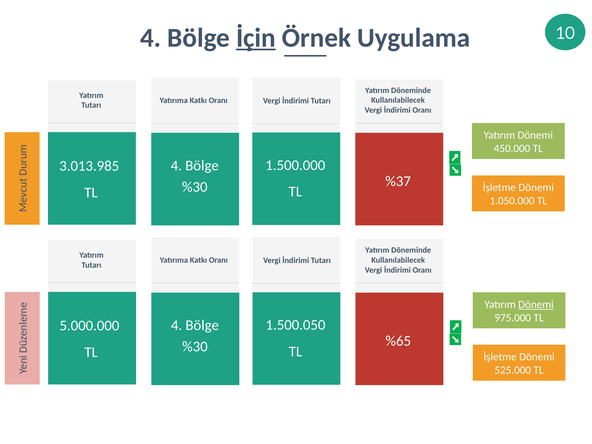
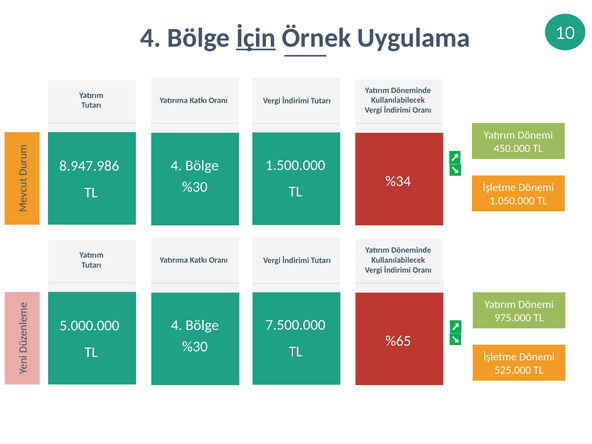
3.013.985: 3.013.985 -> 8.947.986
%37: %37 -> %34
Dönemi at (536, 304) underline: present -> none
1.500.050: 1.500.050 -> 7.500.000
